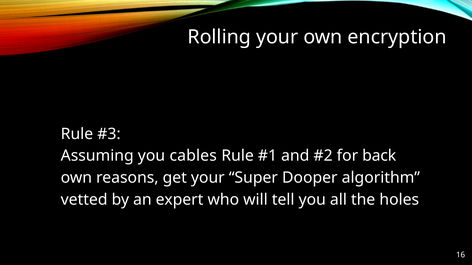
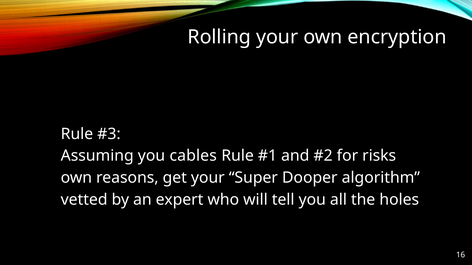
back: back -> risks
